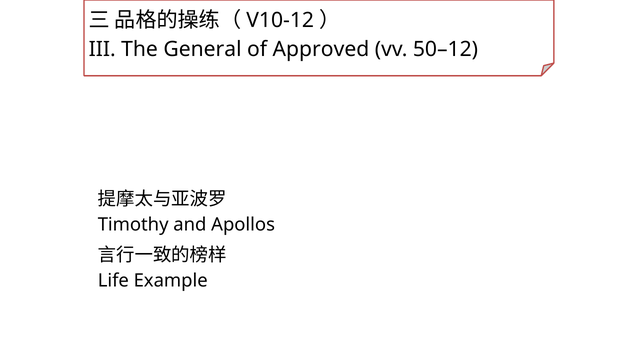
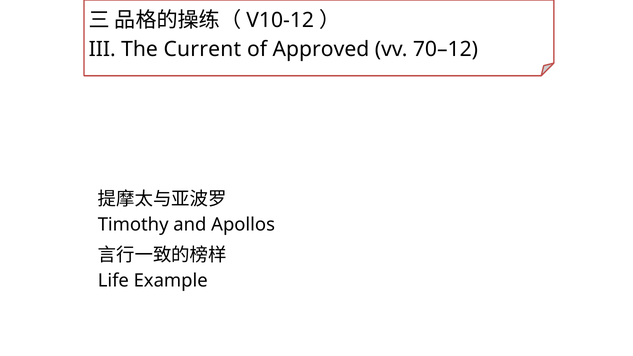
General: General -> Current
50–12: 50–12 -> 70–12
